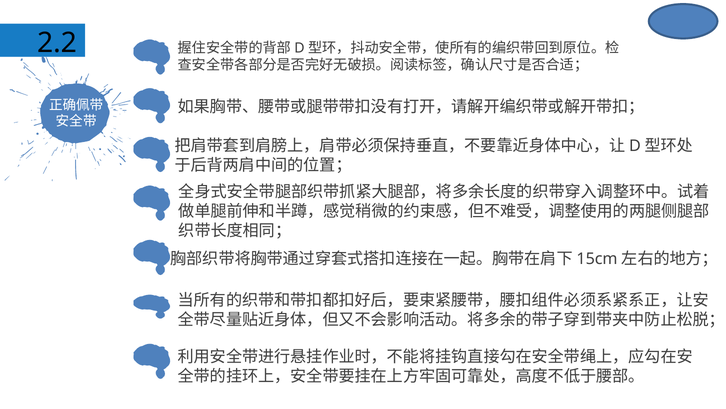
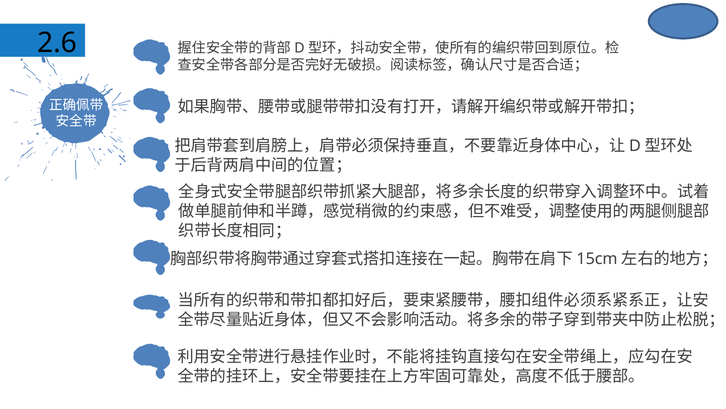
2.2: 2.2 -> 2.6
